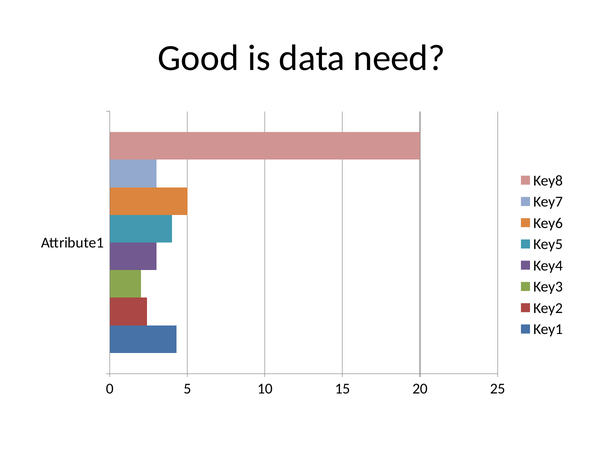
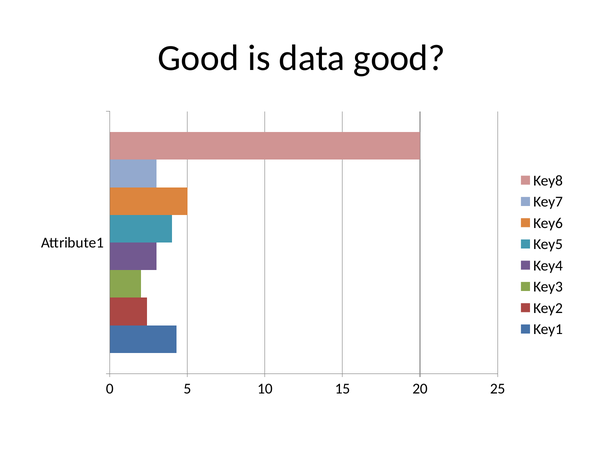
data need: need -> good
